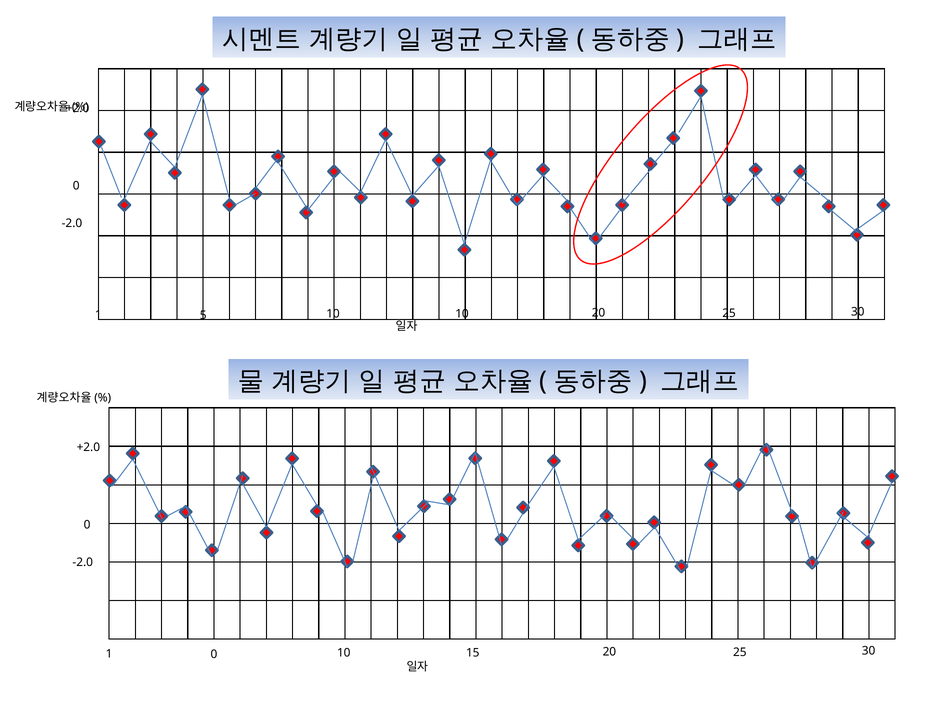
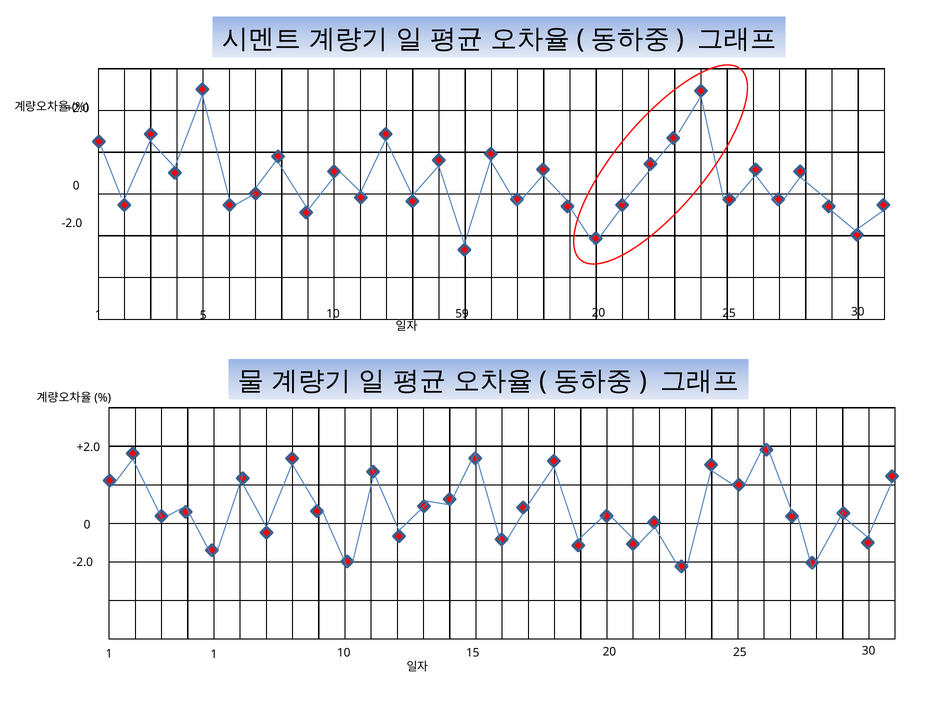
10 10: 10 -> 59
1 0: 0 -> 1
